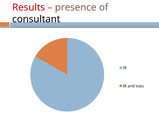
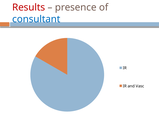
consultant colour: black -> blue
